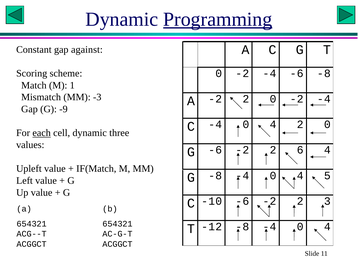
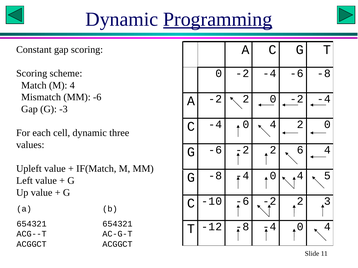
gap against: against -> scoring
M 1: 1 -> 4
MM -3: -3 -> -6
-9: -9 -> -3
each underline: present -> none
